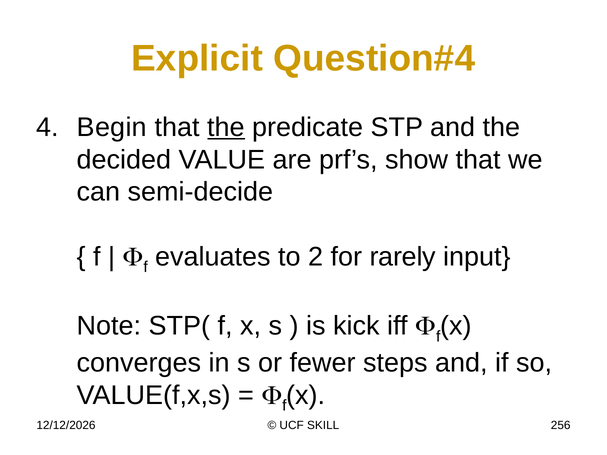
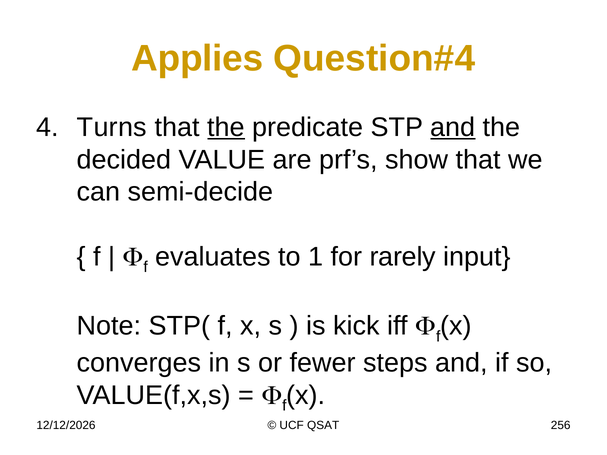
Explicit: Explicit -> Applies
Begin: Begin -> Turns
and at (453, 127) underline: none -> present
2: 2 -> 1
SKILL: SKILL -> QSAT
